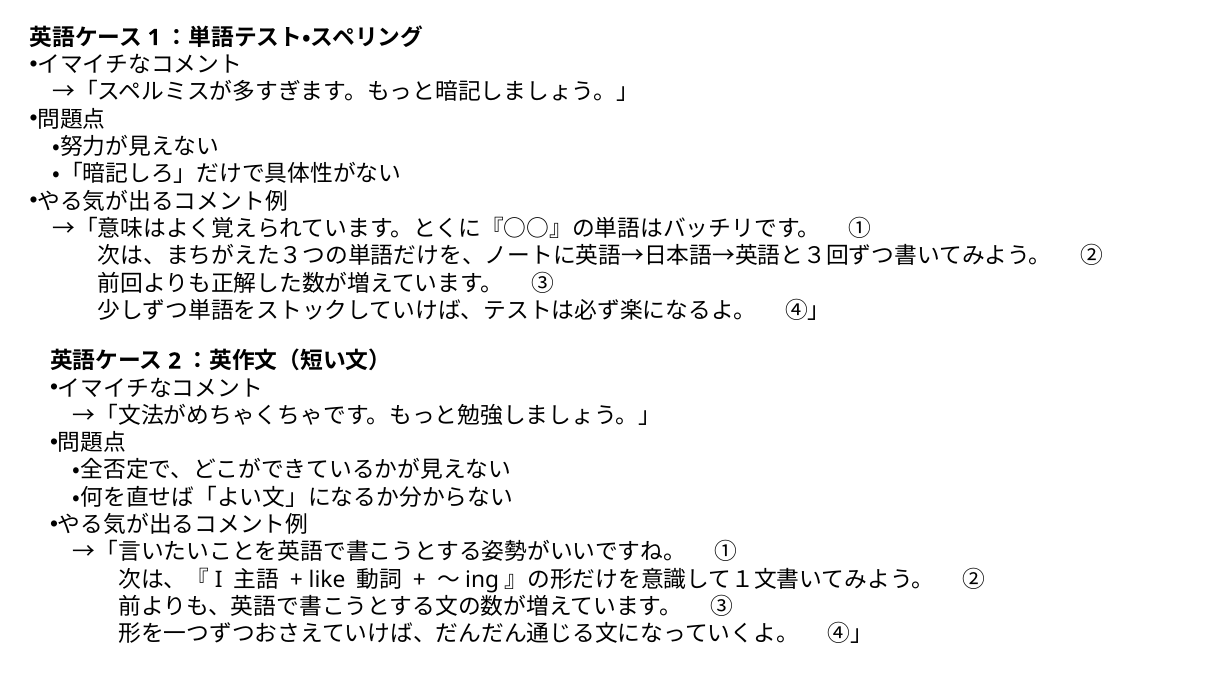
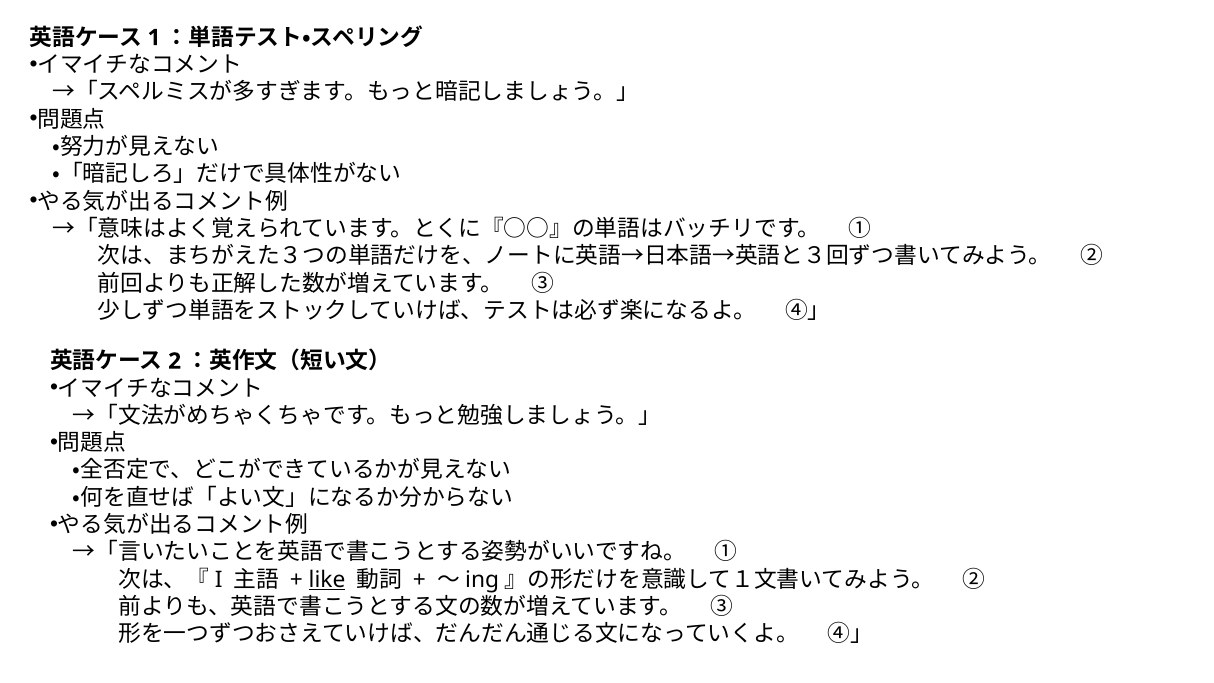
like underline: none -> present
